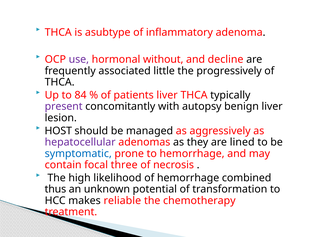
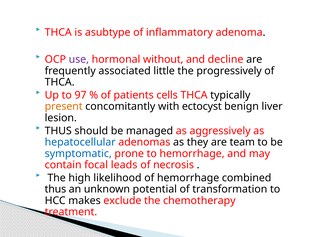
84: 84 -> 97
patients liver: liver -> cells
present colour: purple -> orange
autopsy: autopsy -> ectocyst
HOST at (58, 131): HOST -> THUS
hepatocellular colour: purple -> blue
lined: lined -> team
three: three -> leads
reliable: reliable -> exclude
